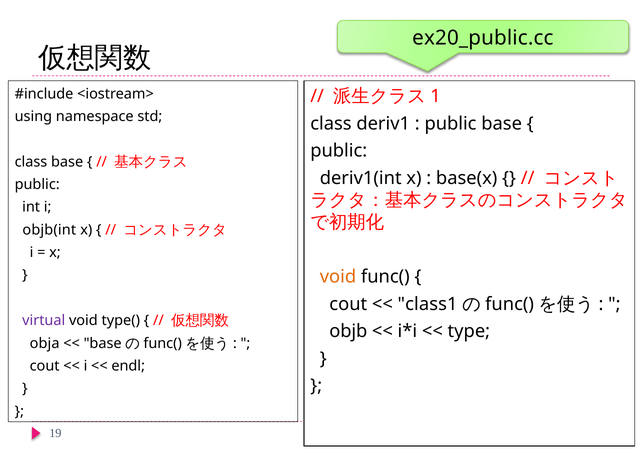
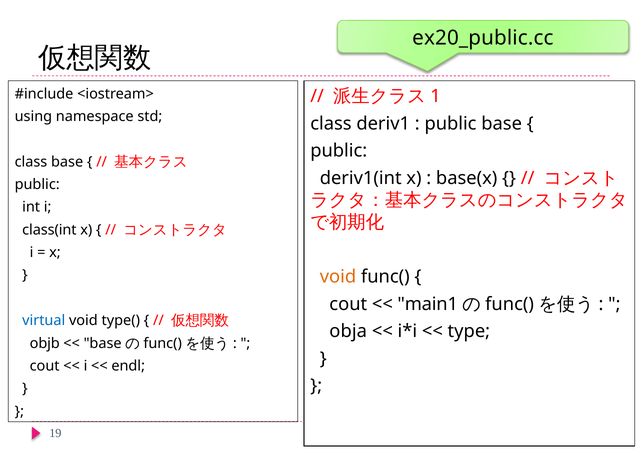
objb(int: objb(int -> class(int
class1: class1 -> main1
virtual colour: purple -> blue
objb: objb -> obja
obja: obja -> objb
